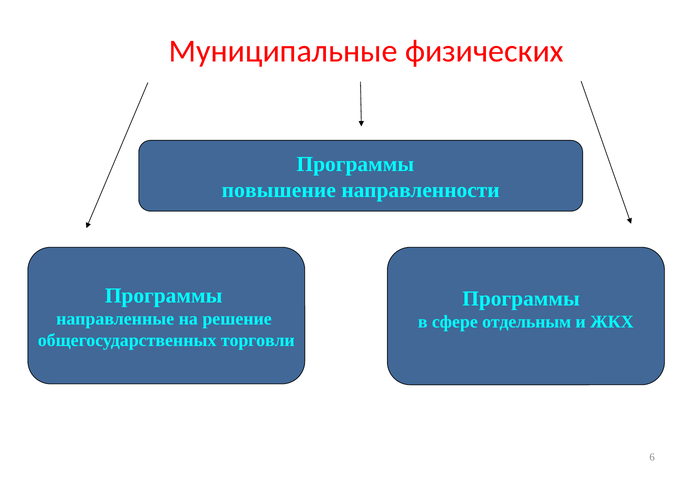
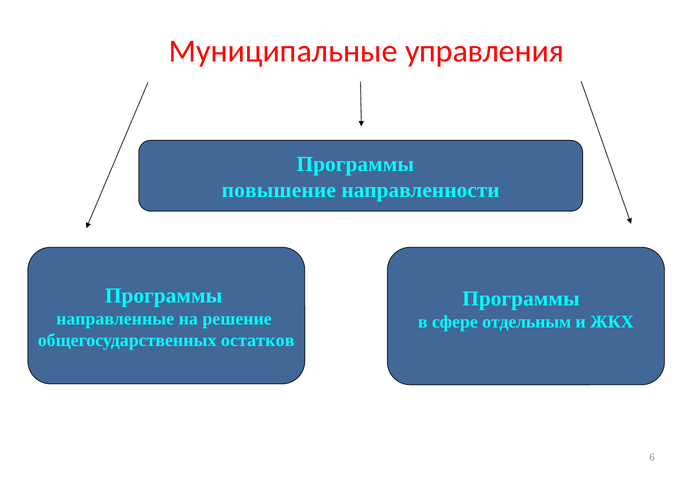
физических: физических -> управления
торговли: торговли -> остатков
